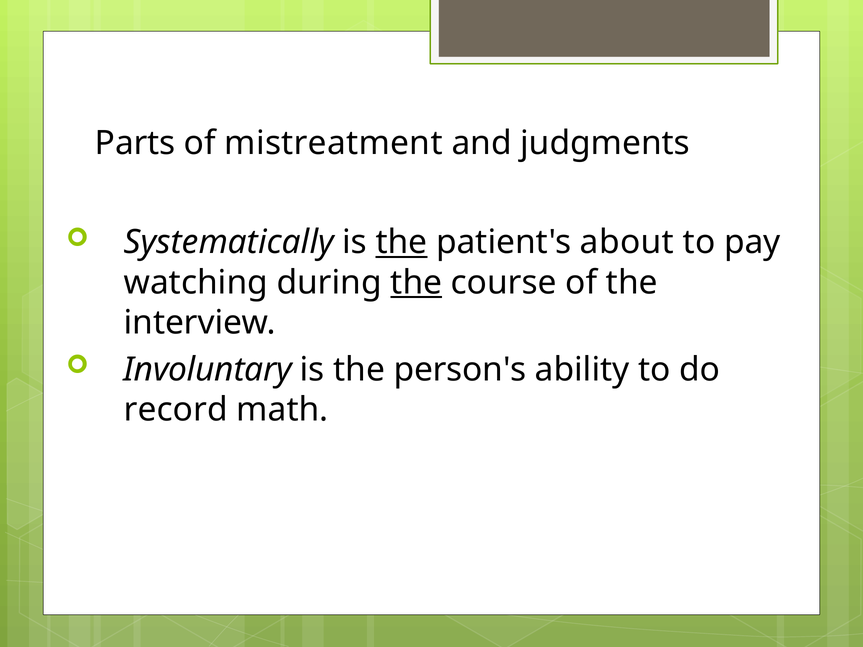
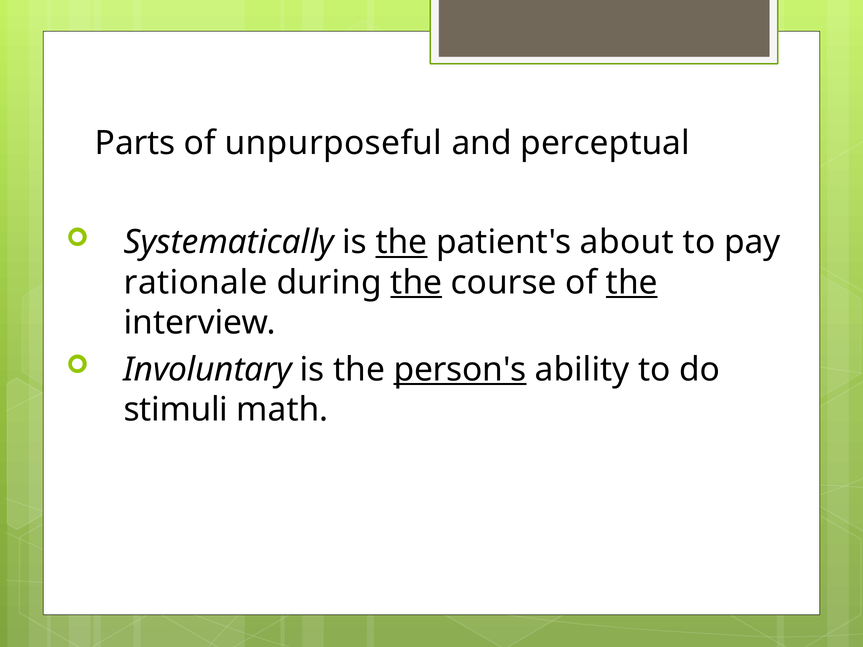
mistreatment: mistreatment -> unpurposeful
judgments: judgments -> perceptual
watching: watching -> rationale
the at (632, 283) underline: none -> present
person's underline: none -> present
record: record -> stimuli
